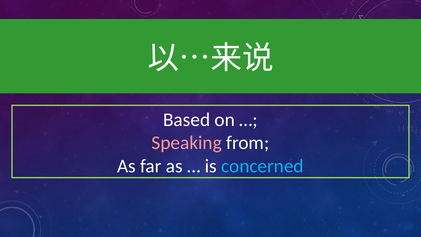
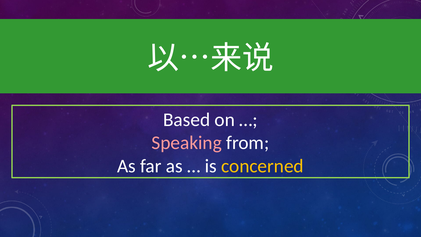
concerned colour: light blue -> yellow
